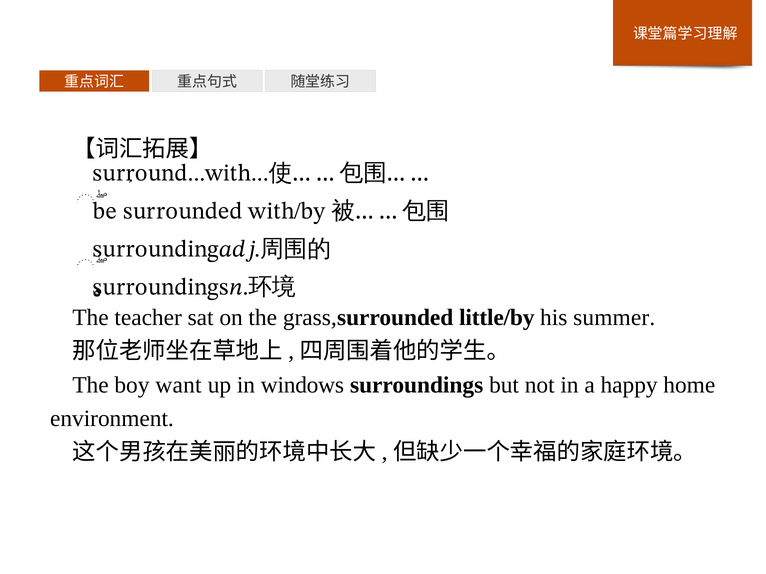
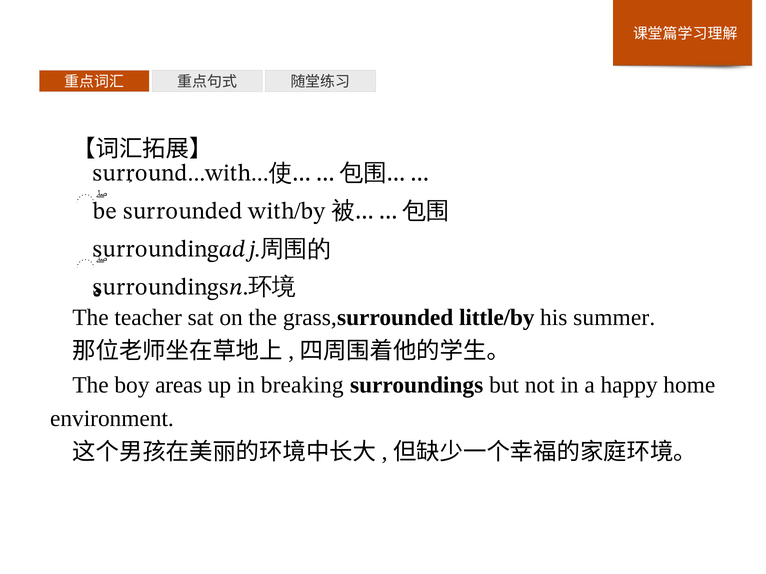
want: want -> areas
windows: windows -> breaking
